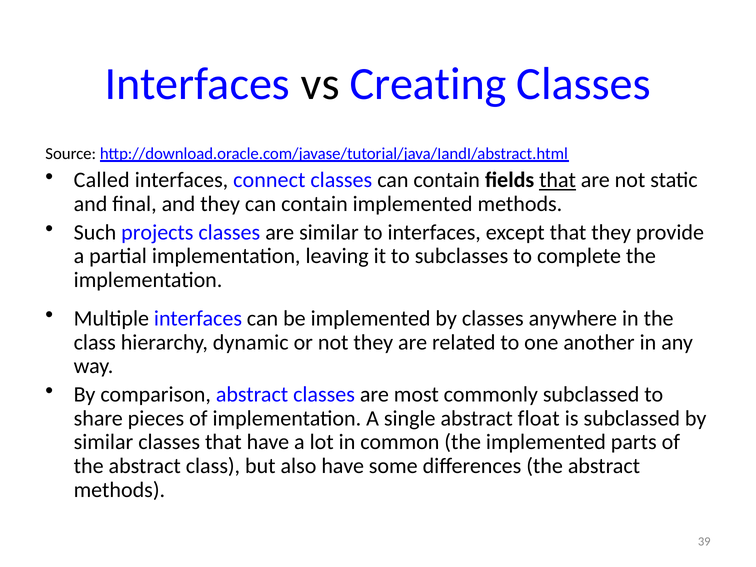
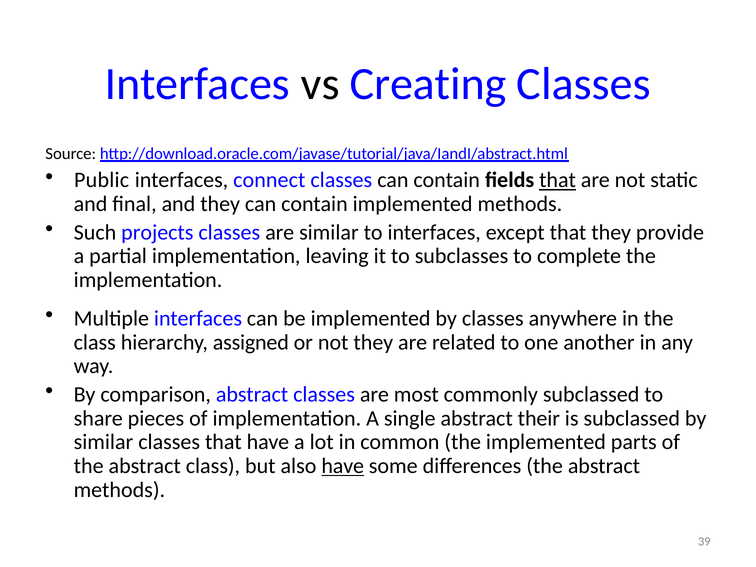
Called: Called -> Public
dynamic: dynamic -> assigned
float: float -> their
have at (343, 466) underline: none -> present
